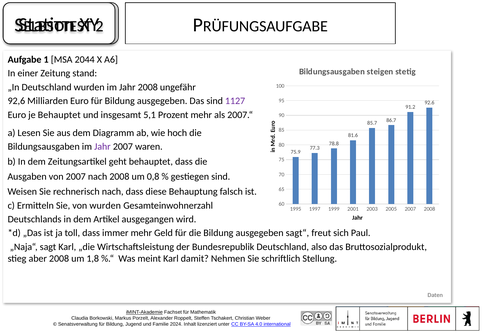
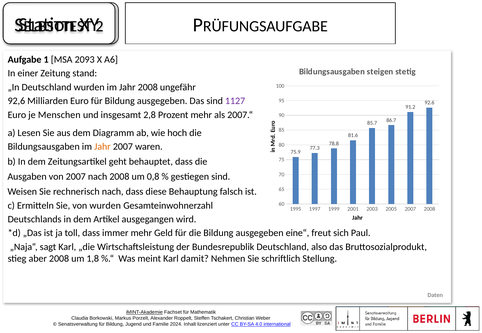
2044: 2044 -> 2093
je Behauptet: Behauptet -> Menschen
5,1: 5,1 -> 2,8
Jahr at (102, 147) colour: purple -> orange
sagt“: sagt“ -> eine“
